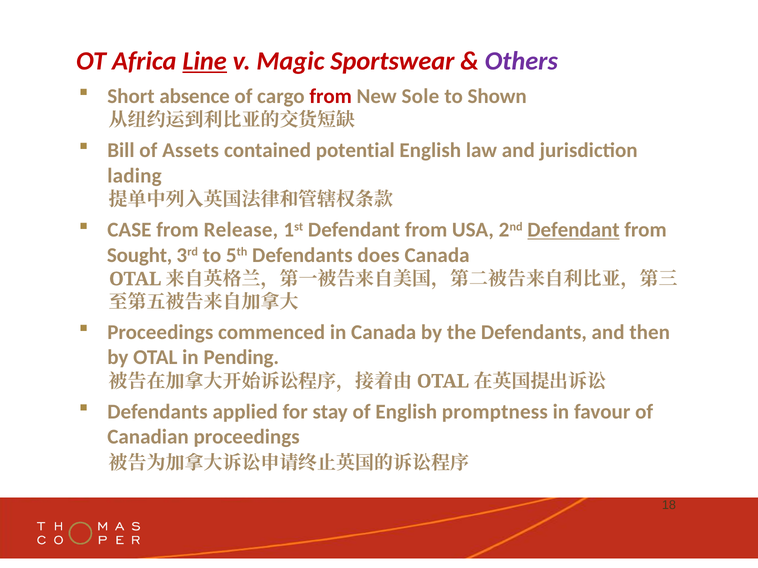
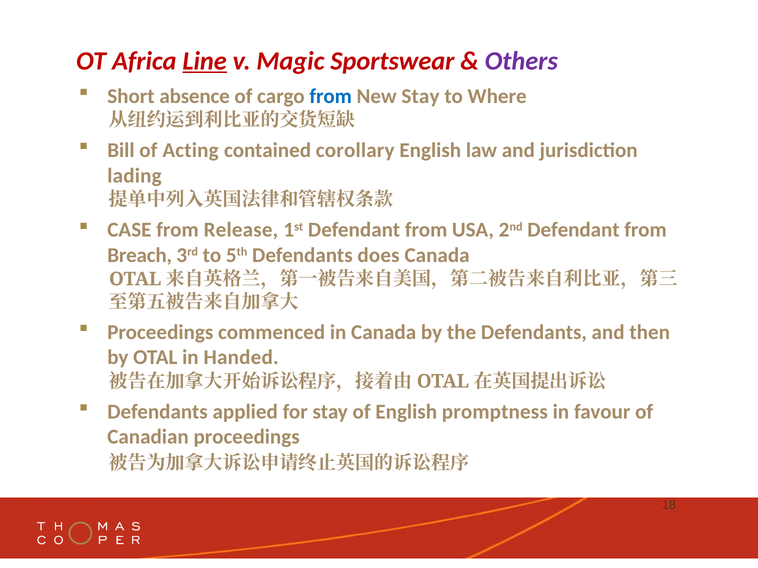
from at (331, 96) colour: red -> blue
New Sole: Sole -> Stay
Shown: Shown -> Where
Assets: Assets -> Acting
potential: potential -> corollary
Defendant at (573, 230) underline: present -> none
Sought: Sought -> Breach
Pending: Pending -> Handed
